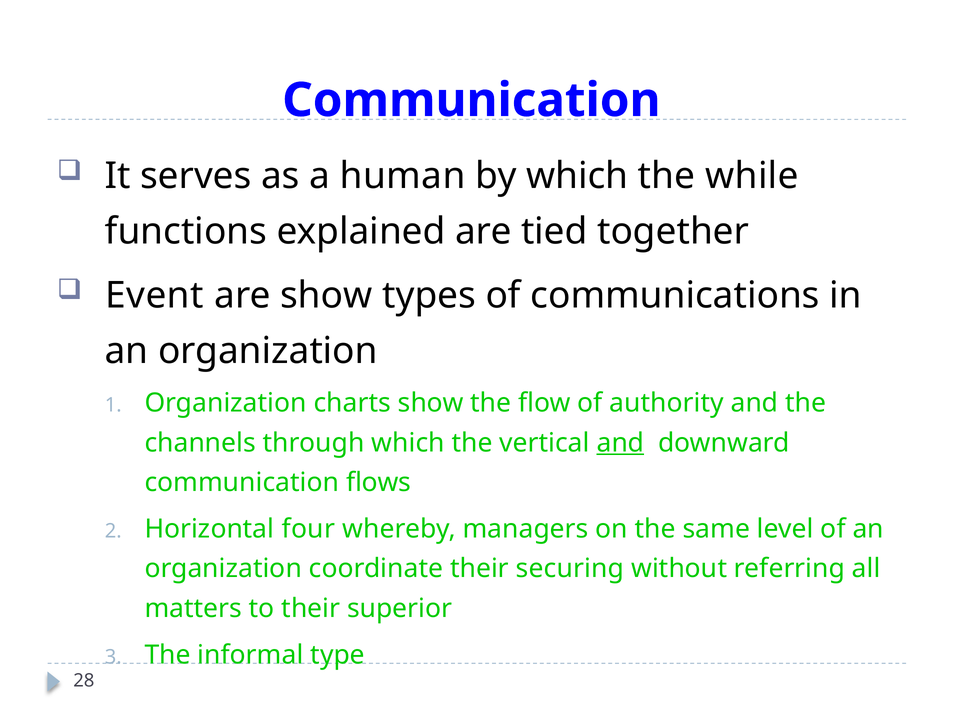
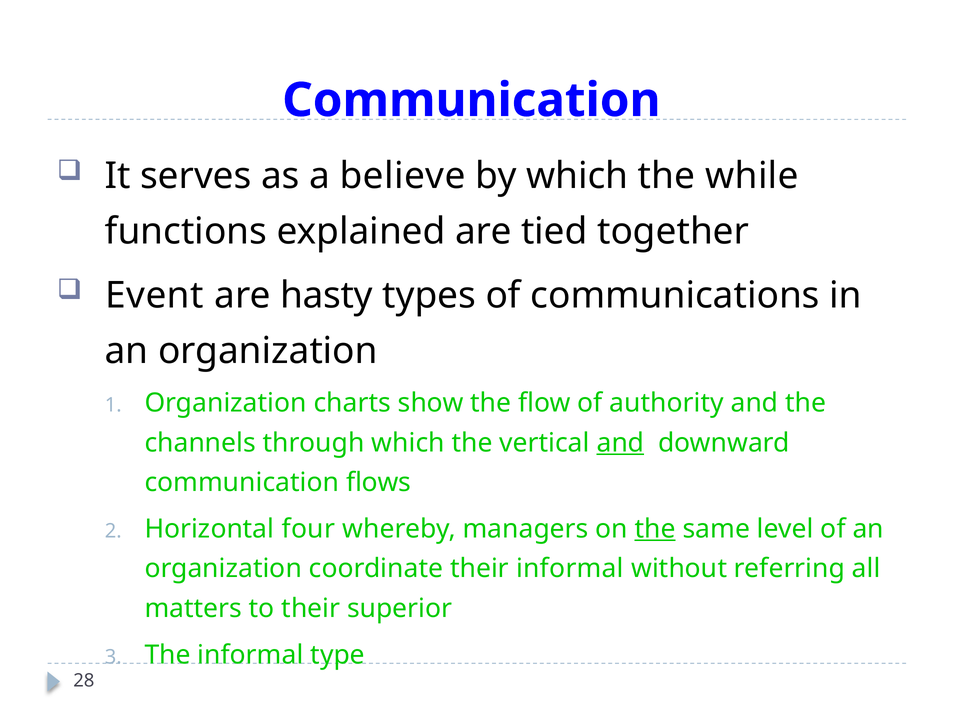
human: human -> believe
are show: show -> hasty
the at (655, 529) underline: none -> present
their securing: securing -> informal
